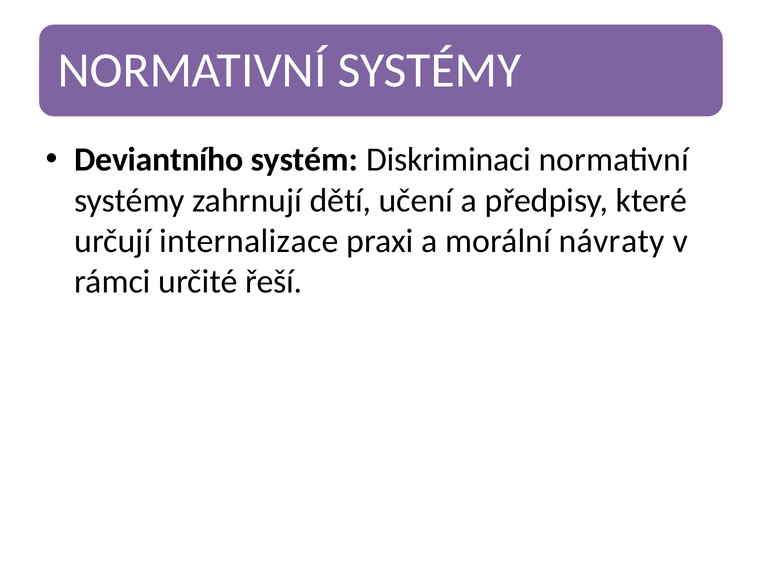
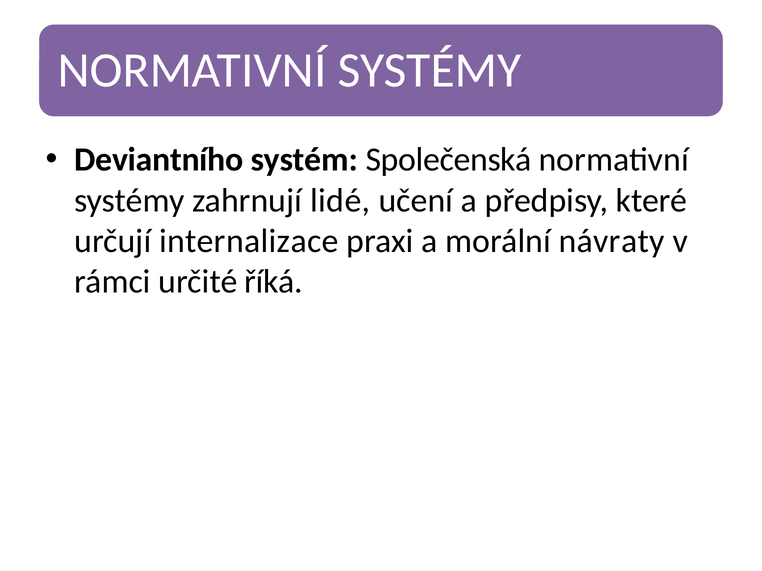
Diskriminaci: Diskriminaci -> Společenská
dětí: dětí -> lidé
řeší: řeší -> říká
